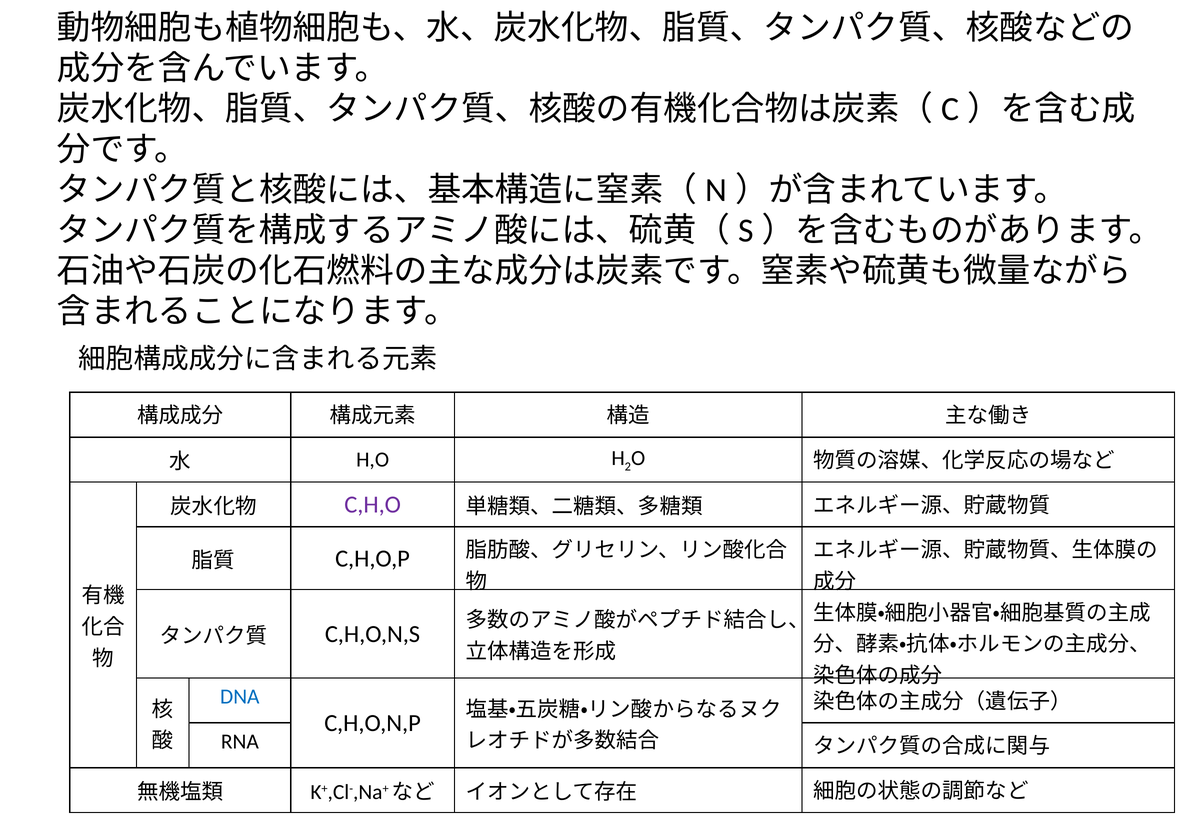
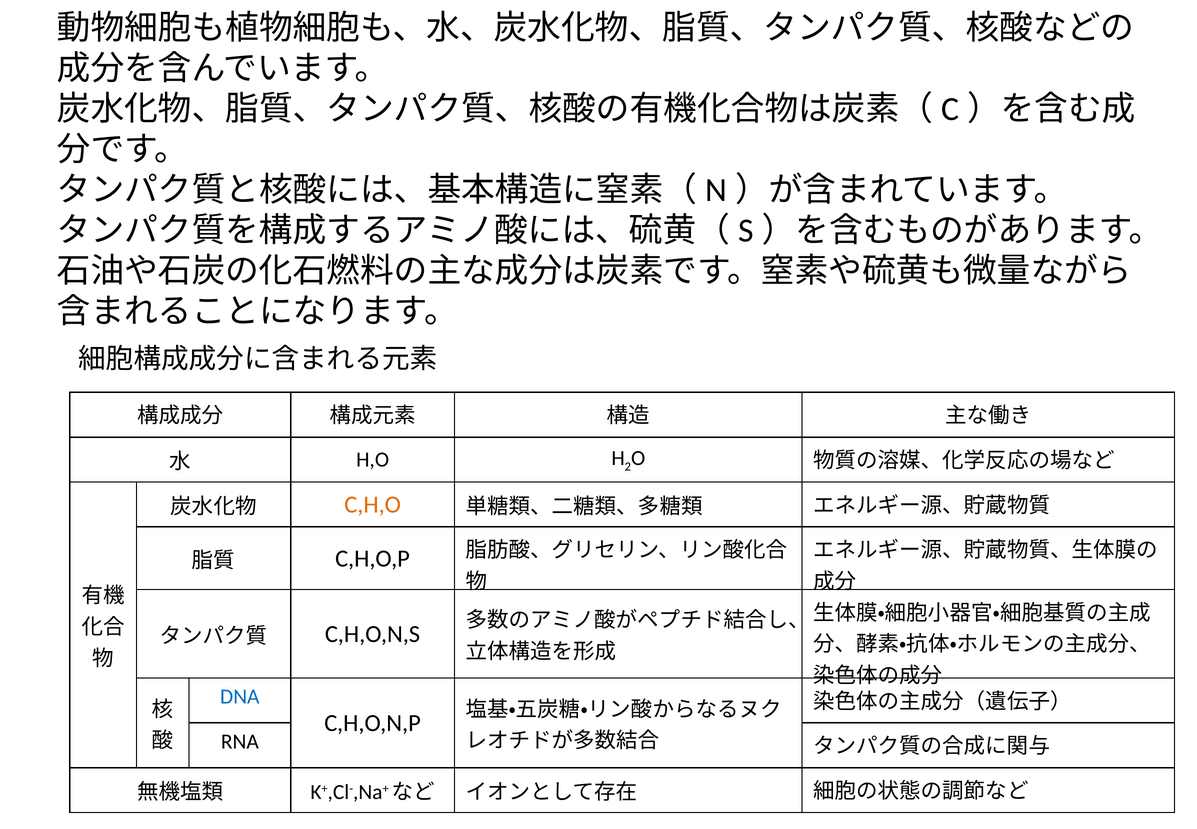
C,H,O colour: purple -> orange
